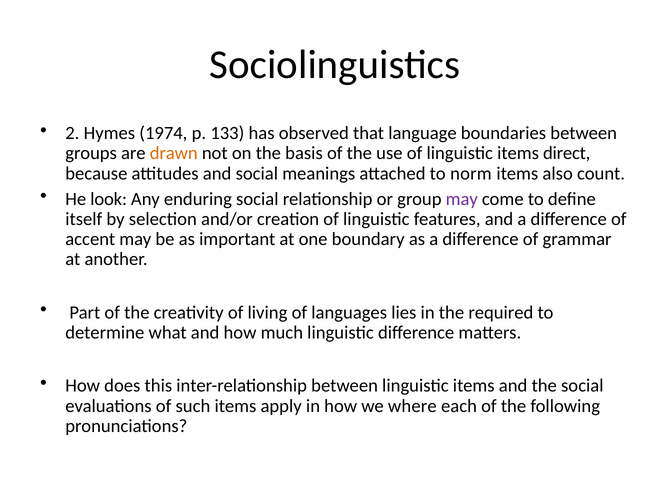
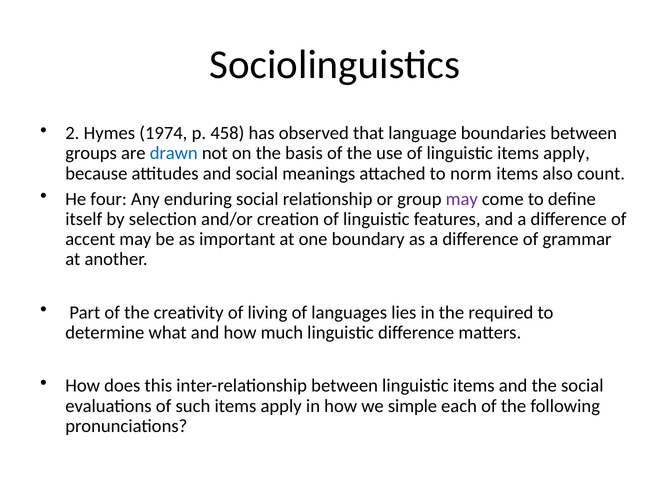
133: 133 -> 458
drawn colour: orange -> blue
linguistic items direct: direct -> apply
look: look -> four
where: where -> simple
